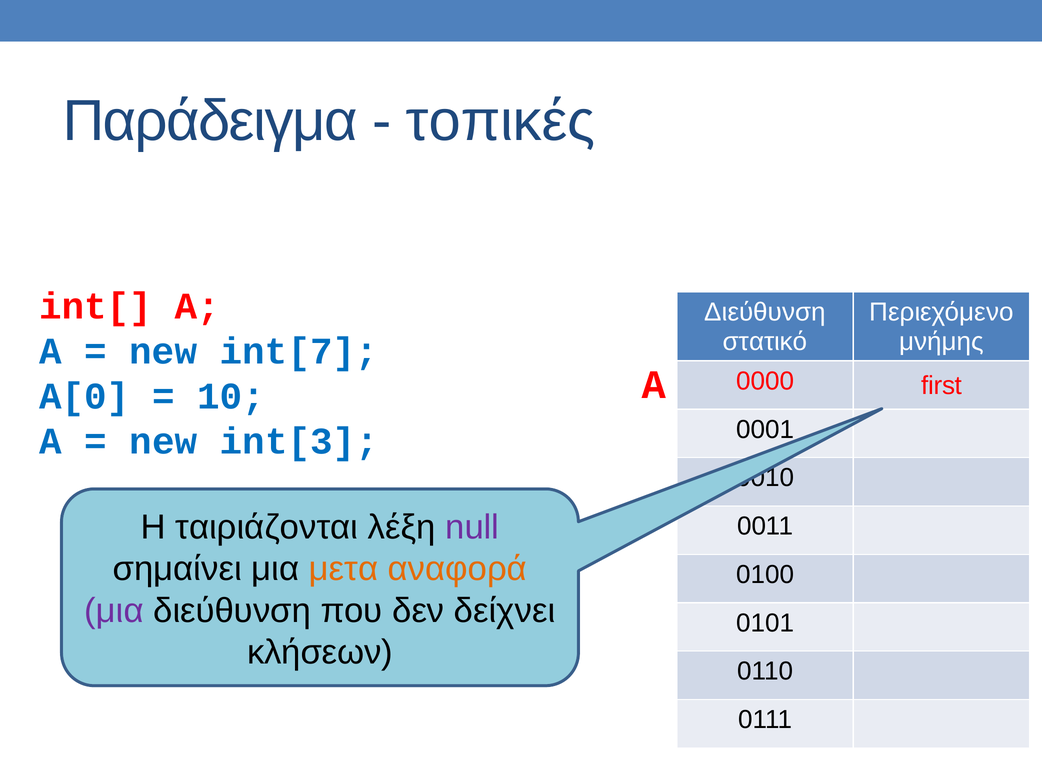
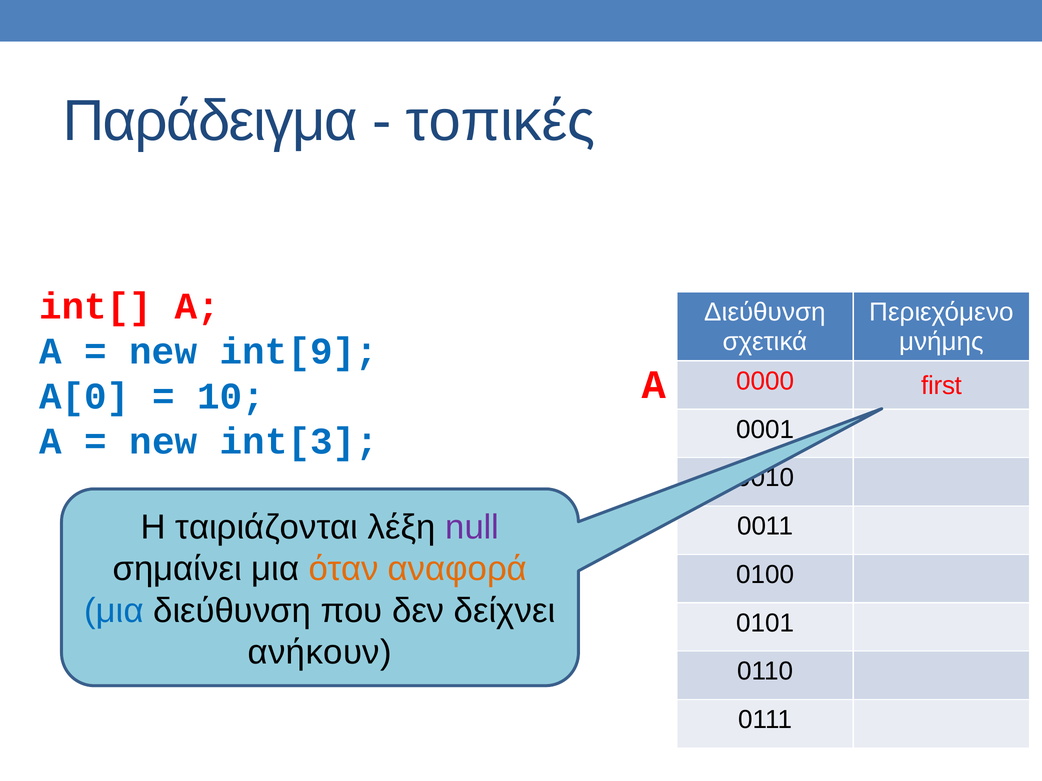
στατικό: στατικό -> σχετικά
int[7: int[7 -> int[9
μετα: μετα -> όταν
μια at (114, 611) colour: purple -> blue
κλήσεων: κλήσεων -> ανήκουν
